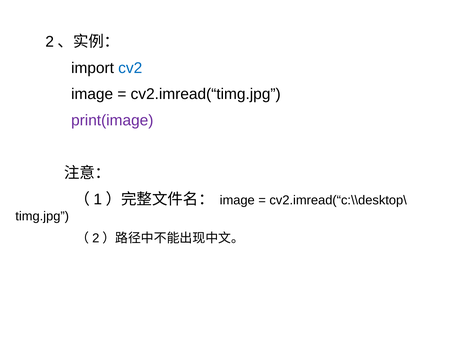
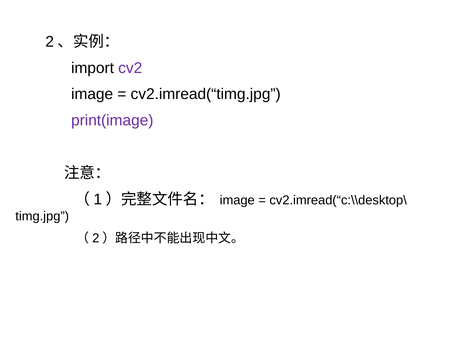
cv2 colour: blue -> purple
